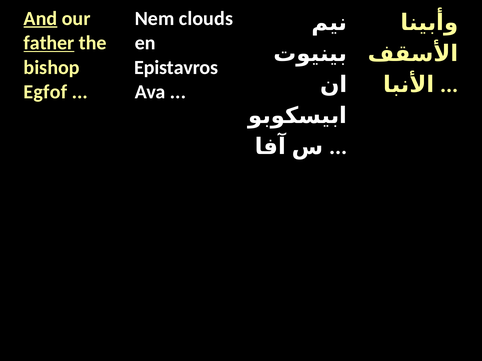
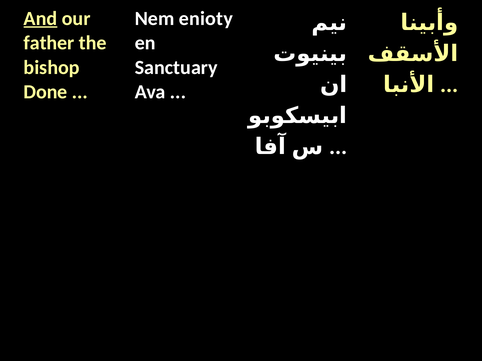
clouds: clouds -> enioty
father underline: present -> none
Epistavros: Epistavros -> Sanctuary
Egfof: Egfof -> Done
